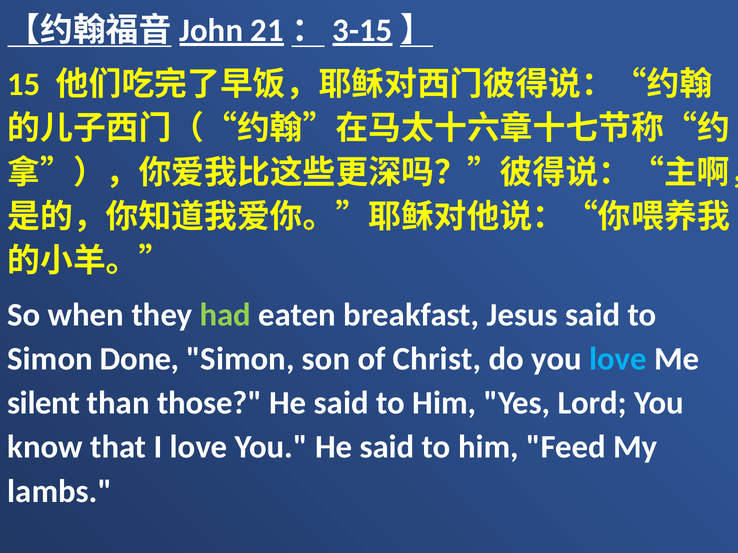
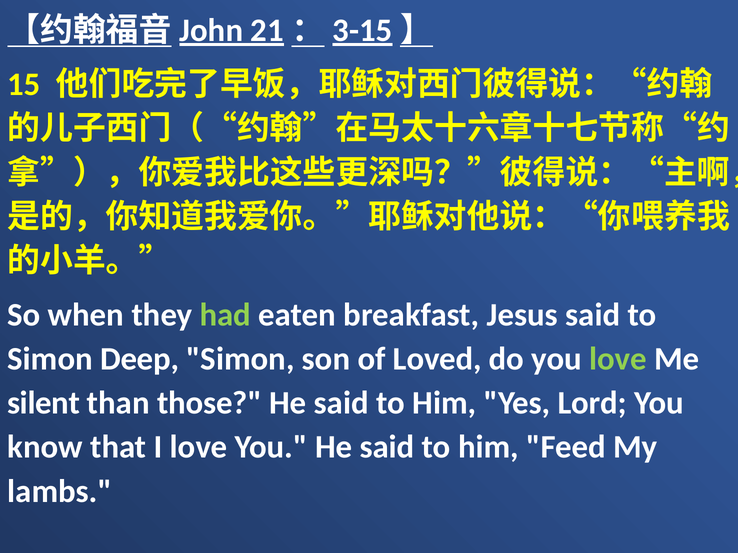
Done: Done -> Deep
Christ: Christ -> Loved
love at (618, 359) colour: light blue -> light green
